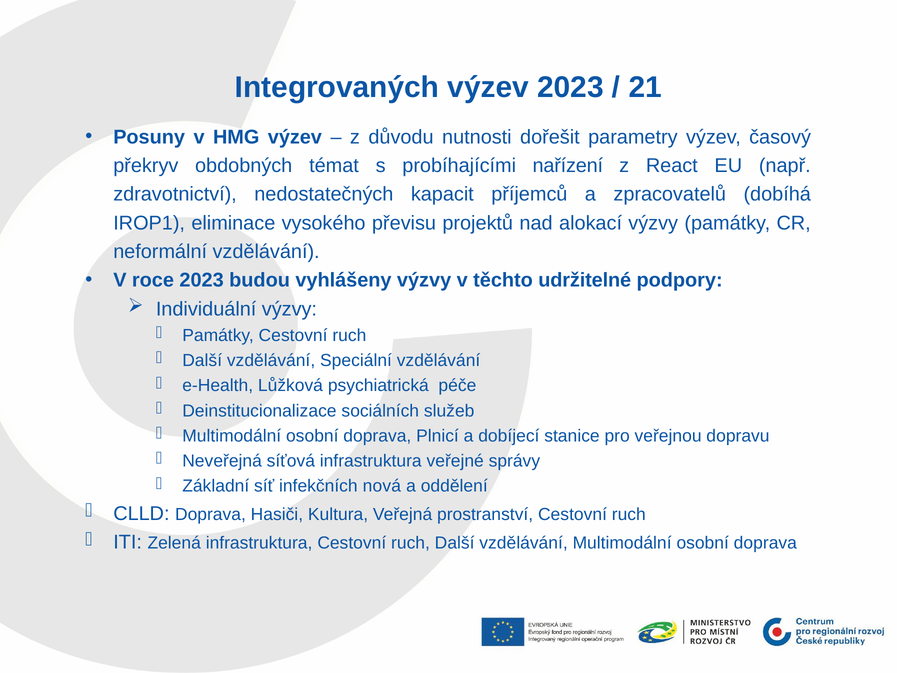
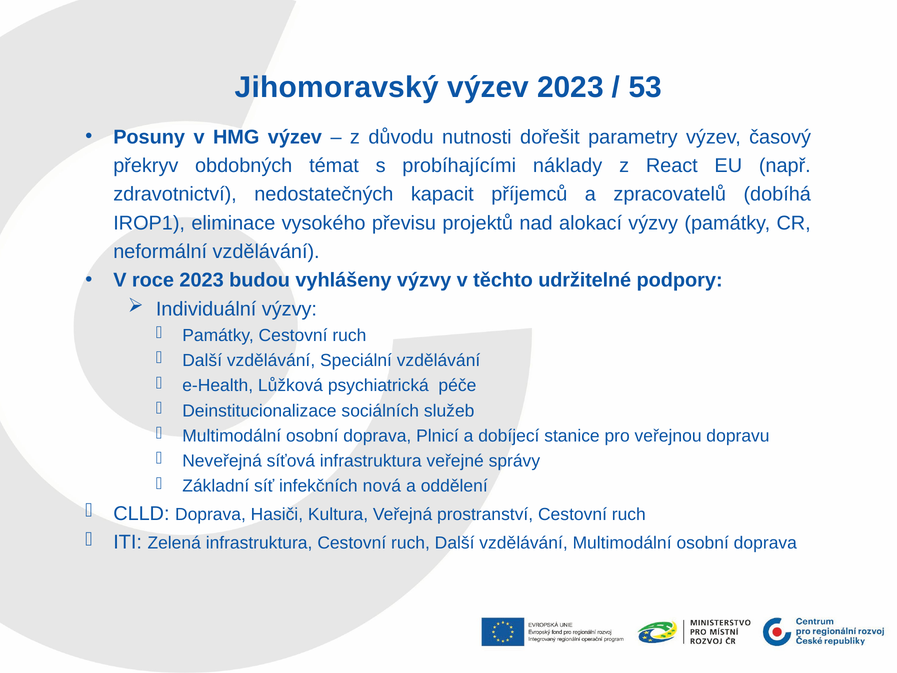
Integrovaných: Integrovaných -> Jihomoravský
21: 21 -> 53
nařízení: nařízení -> náklady
